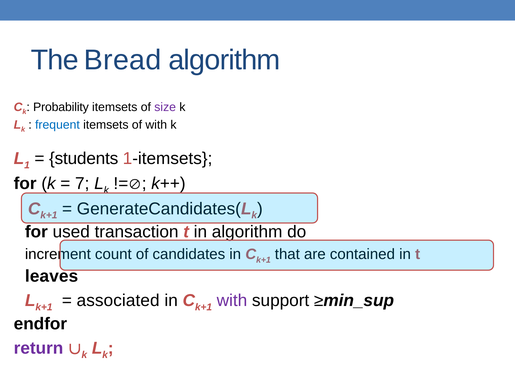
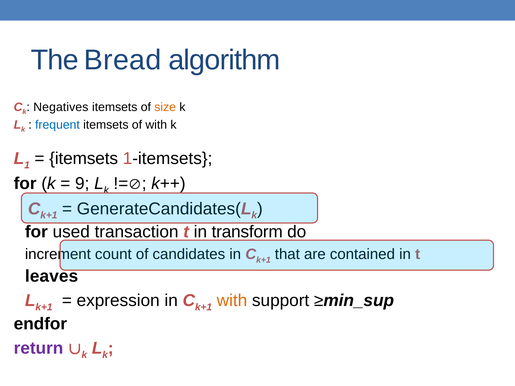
Probability: Probability -> Negatives
size colour: purple -> orange
students at (84, 159): students -> itemsets
7: 7 -> 9
in algorithm: algorithm -> transform
associated: associated -> expression
with at (232, 301) colour: purple -> orange
